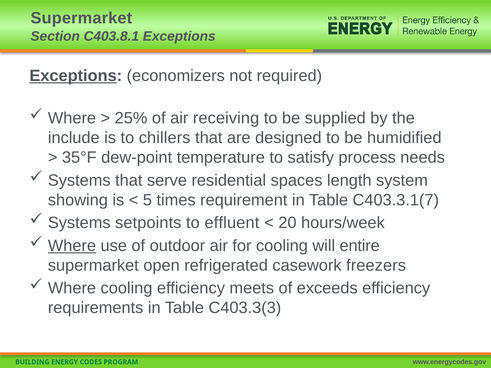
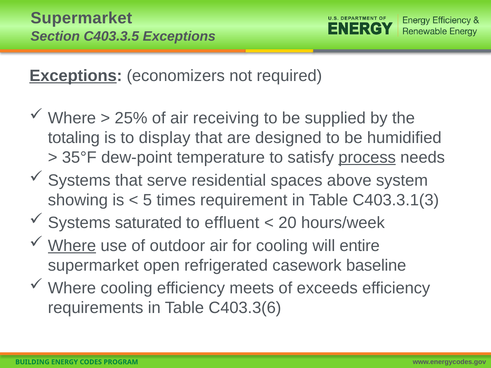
C403.8.1: C403.8.1 -> C403.3.5
include: include -> totaling
chillers: chillers -> display
process underline: none -> present
length: length -> above
C403.3.1(7: C403.3.1(7 -> C403.3.1(3
setpoints: setpoints -> saturated
freezers: freezers -> baseline
C403.3(3: C403.3(3 -> C403.3(6
